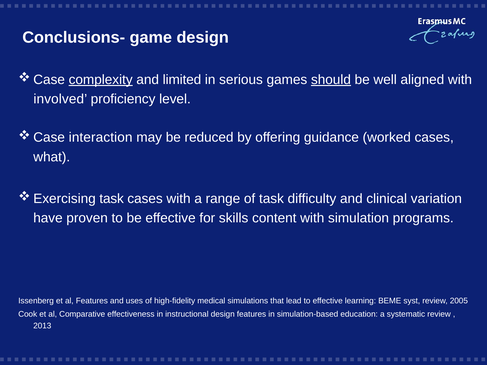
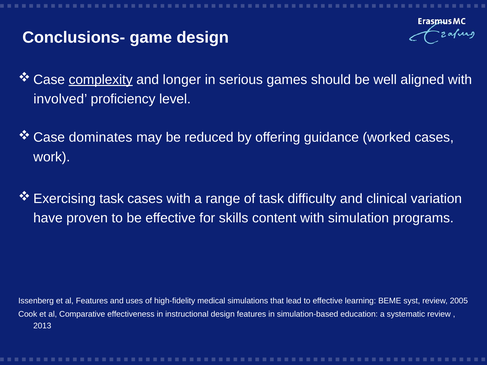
limited: limited -> longer
should underline: present -> none
interaction: interaction -> dominates
what: what -> work
